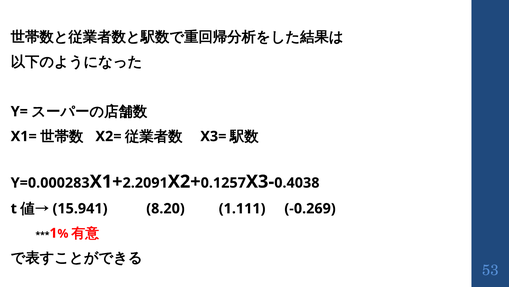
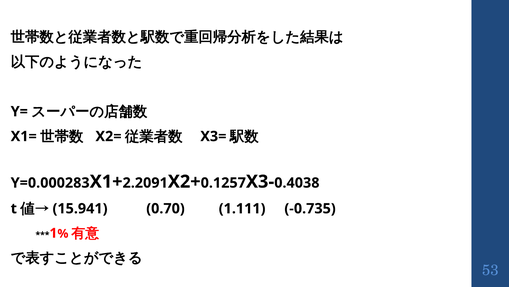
8.20: 8.20 -> 0.70
-0.269: -0.269 -> -0.735
